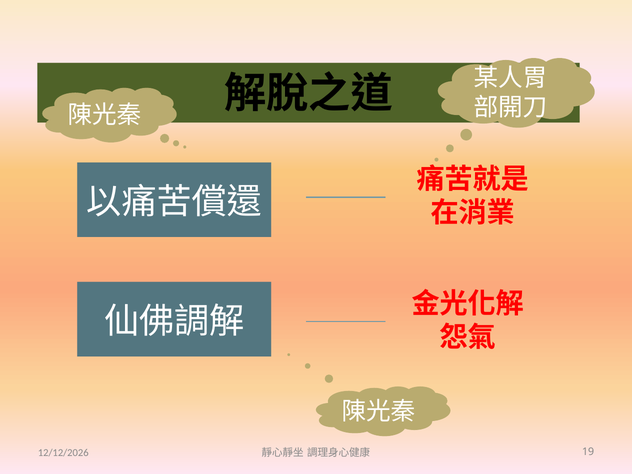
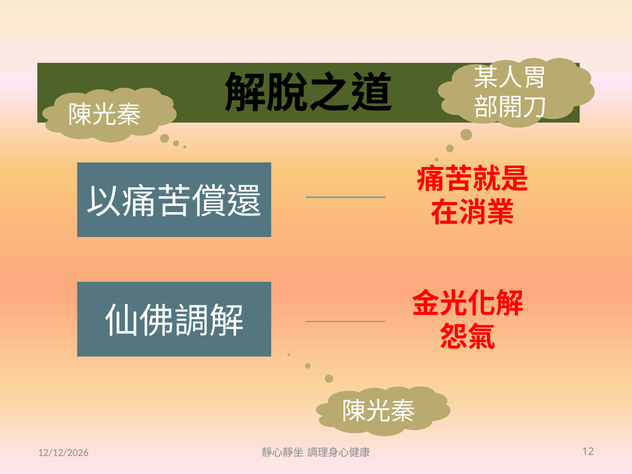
19: 19 -> 12
